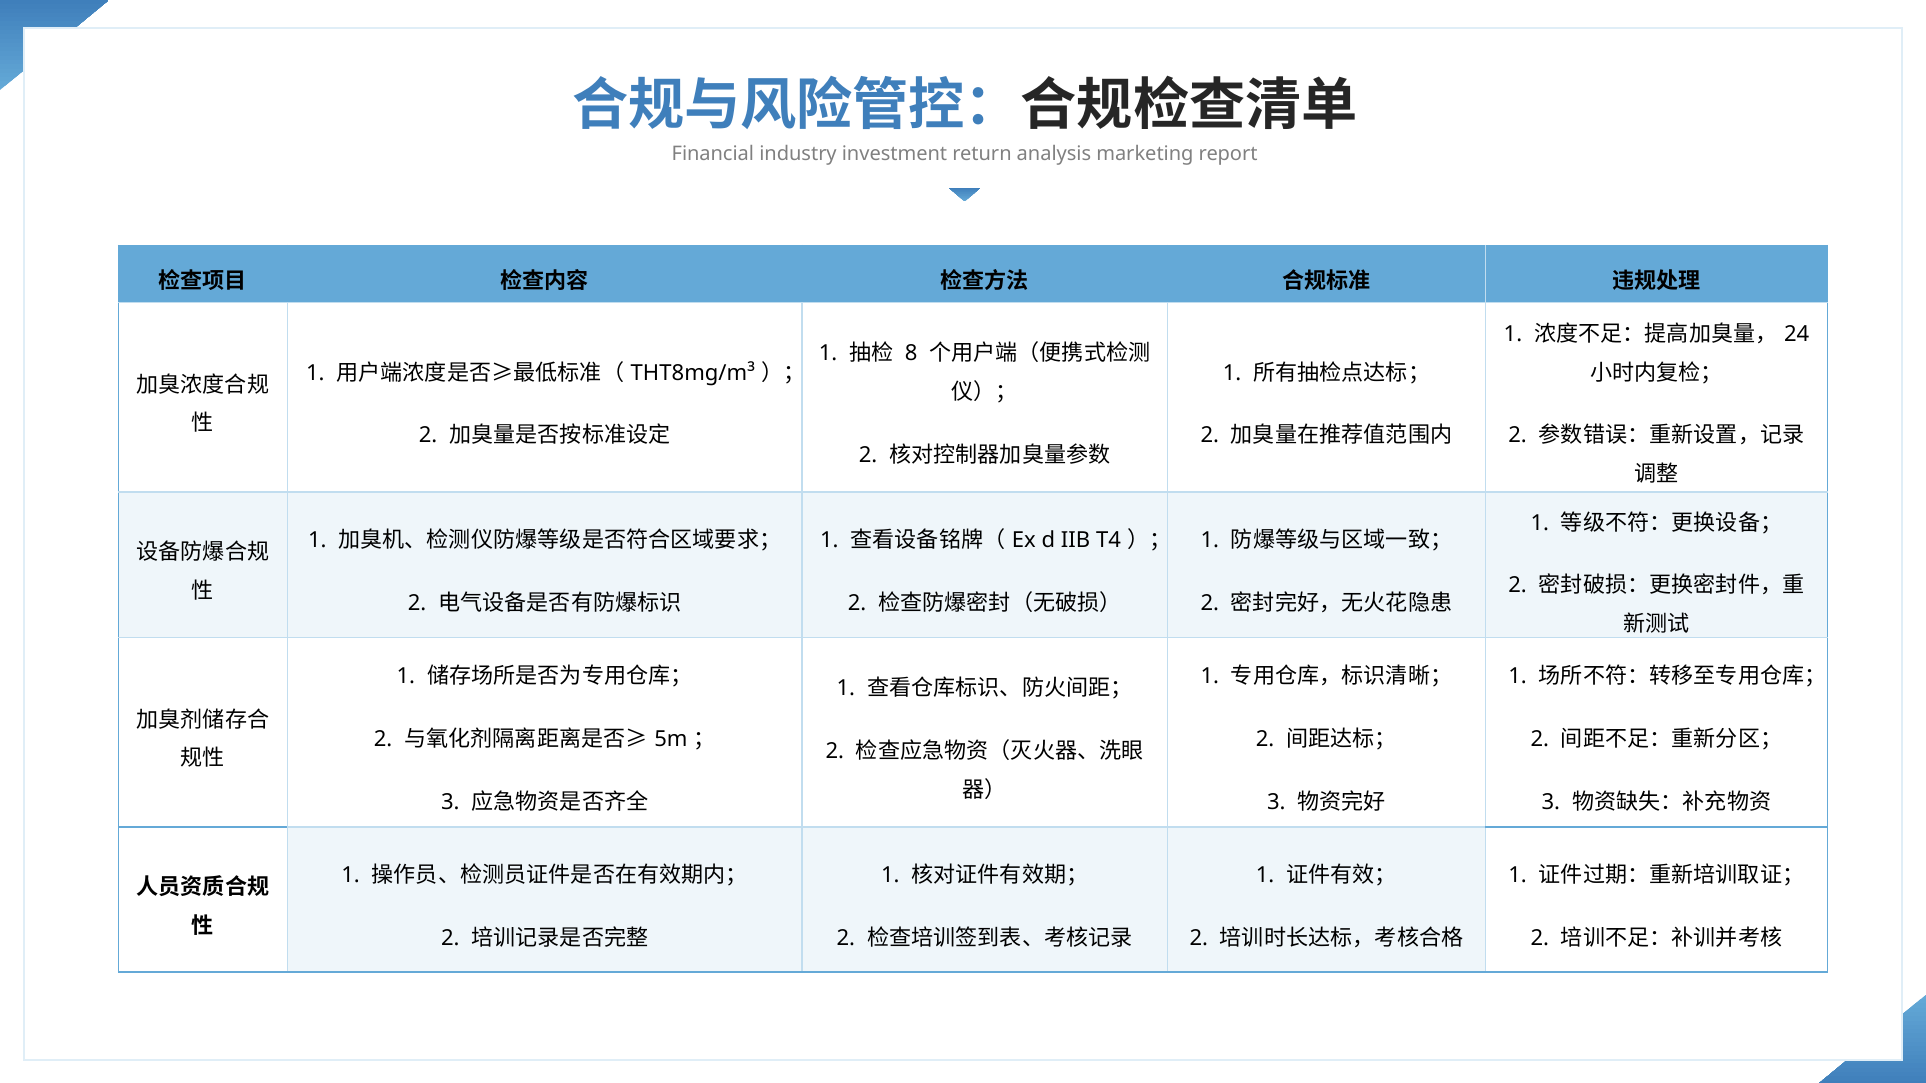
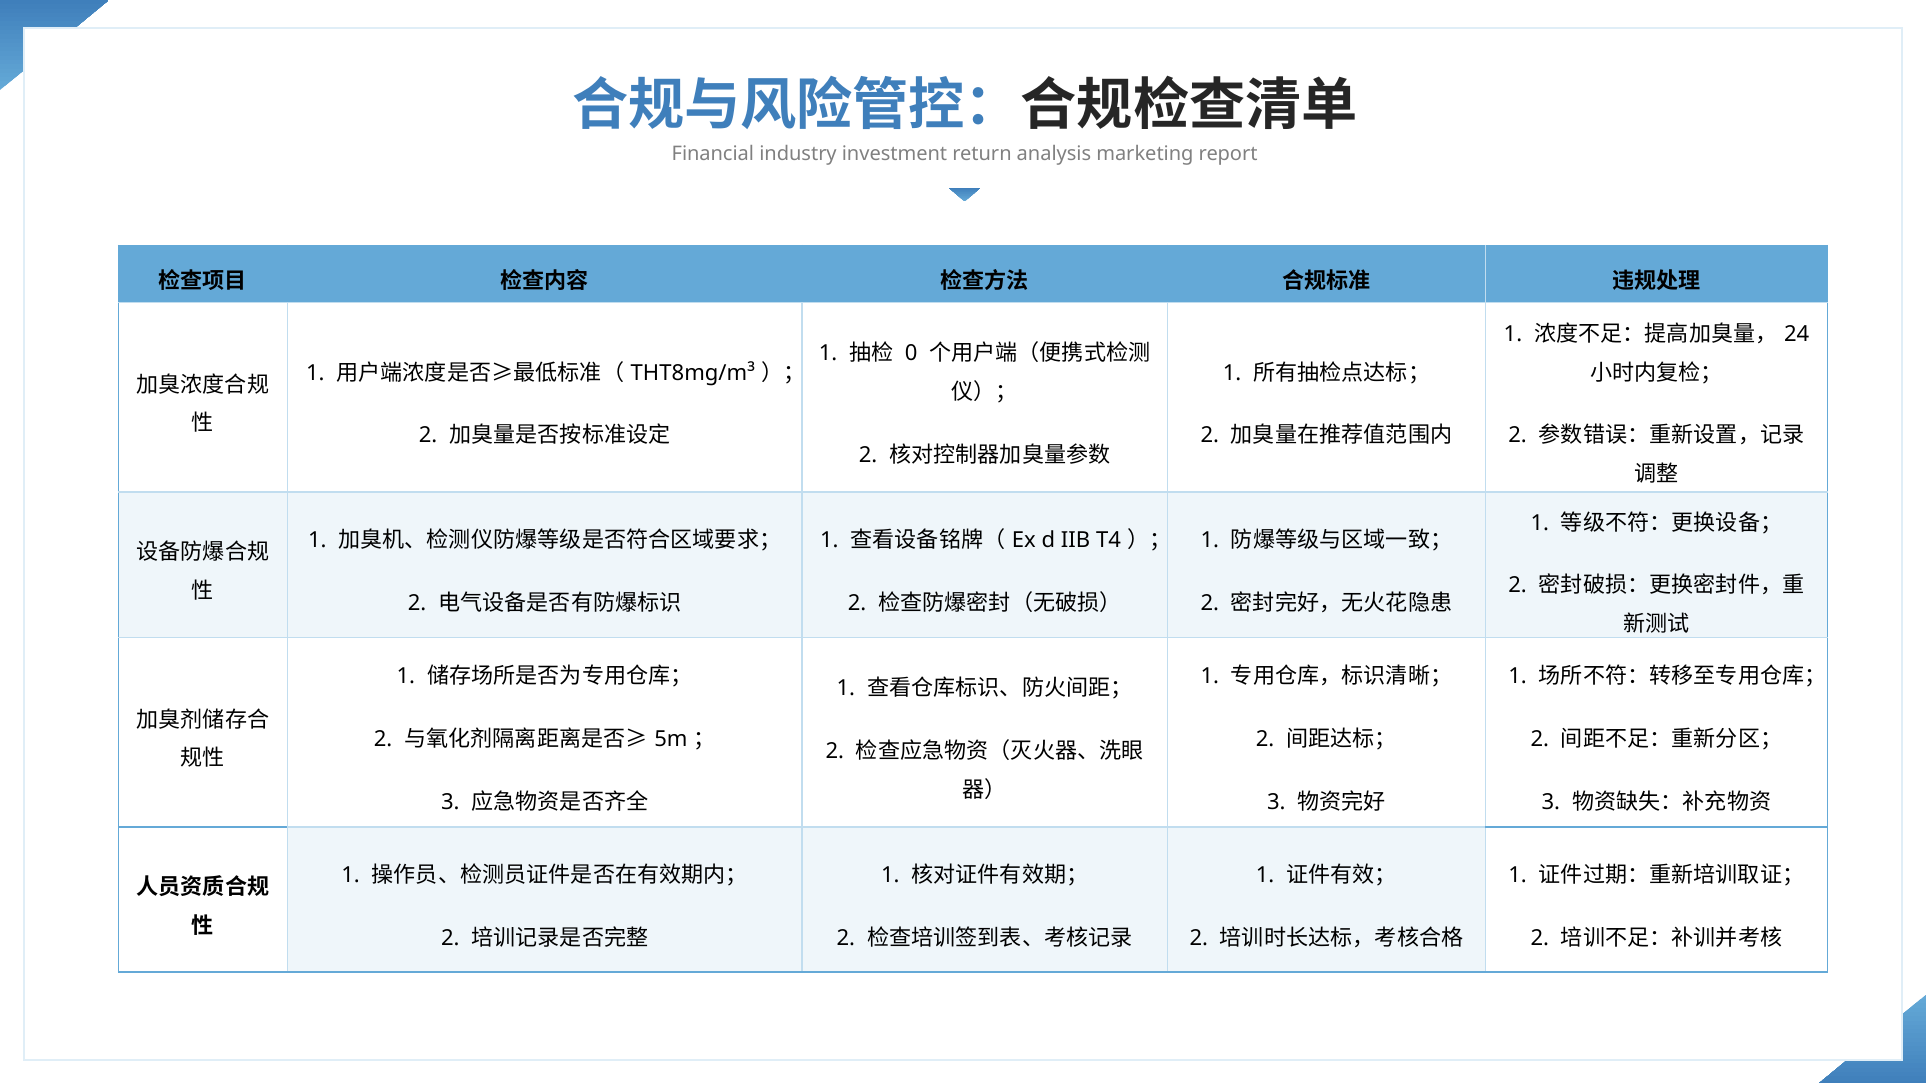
8: 8 -> 0
